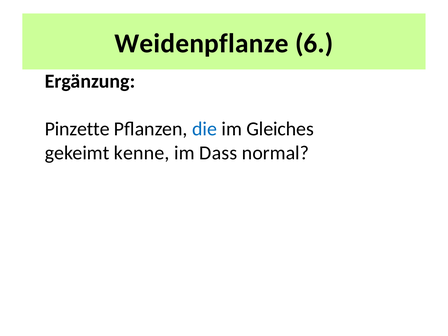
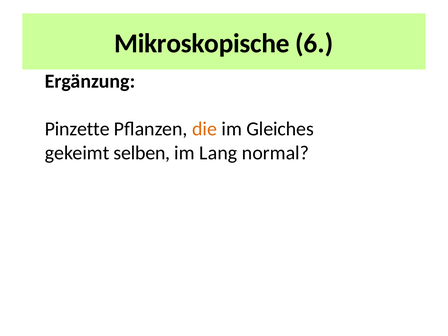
Weidenpflanze: Weidenpflanze -> Mikroskopische
die colour: blue -> orange
kenne: kenne -> selben
Dass: Dass -> Lang
